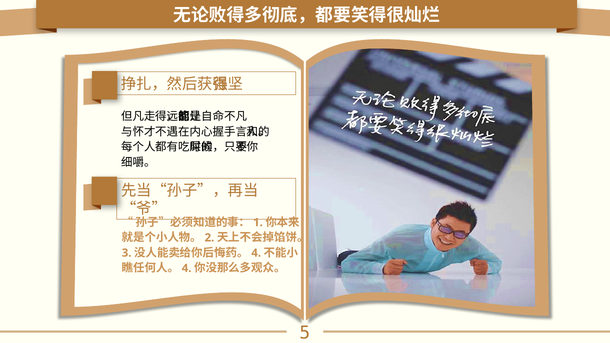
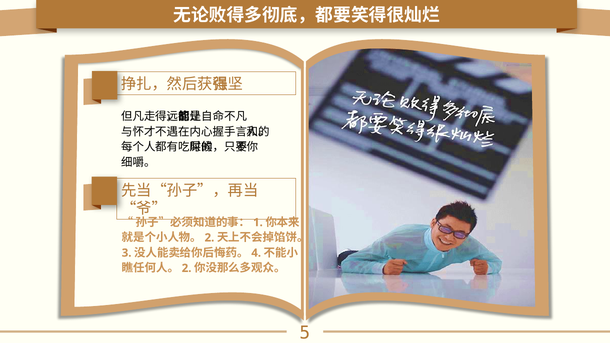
4 at (187, 268): 4 -> 2
